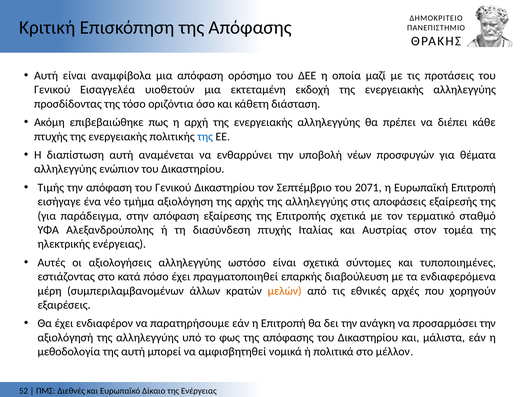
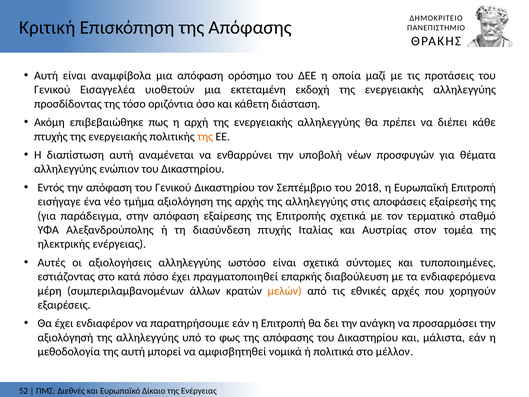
της at (205, 136) colour: blue -> orange
Τιμής: Τιμής -> Εντός
2071: 2071 -> 2018
